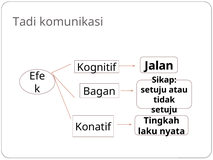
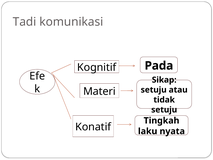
Jalan: Jalan -> Pada
Bagan: Bagan -> Materi
